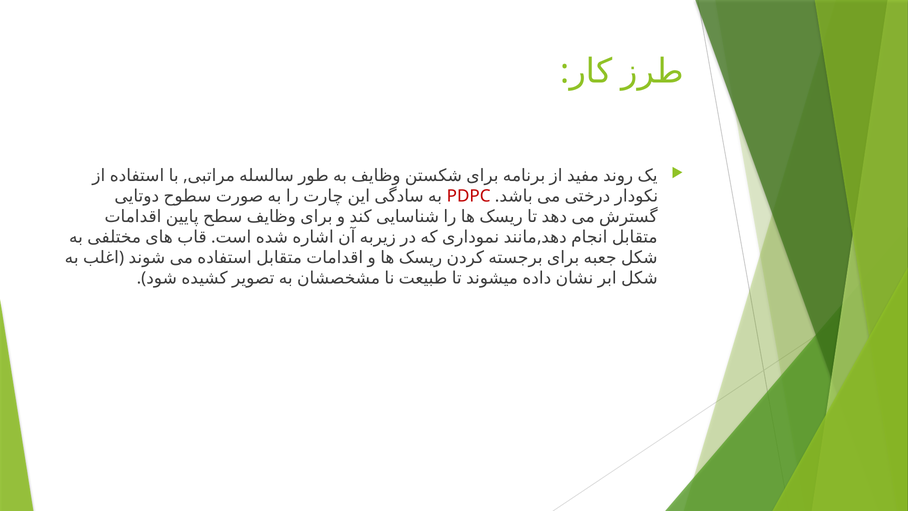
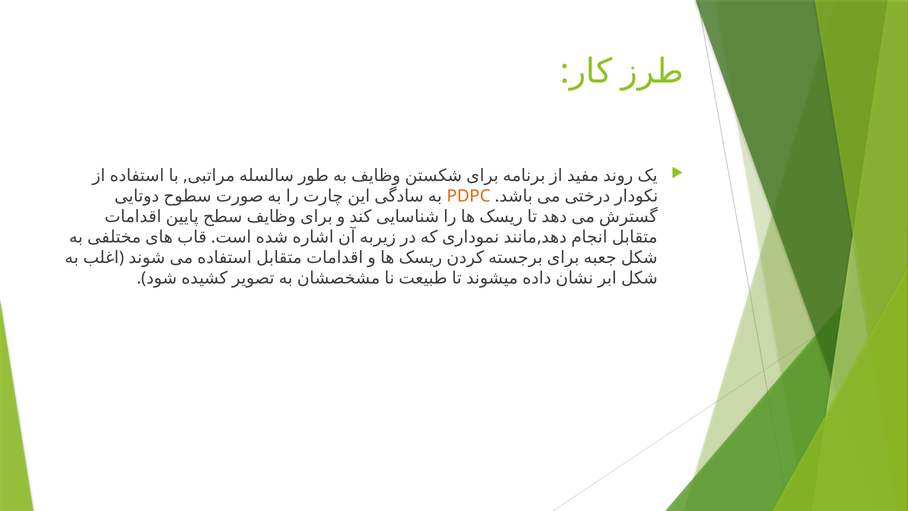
PDPC colour: red -> orange
